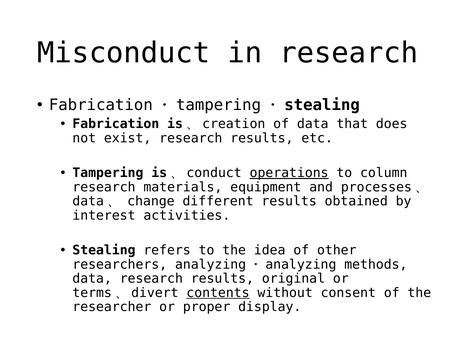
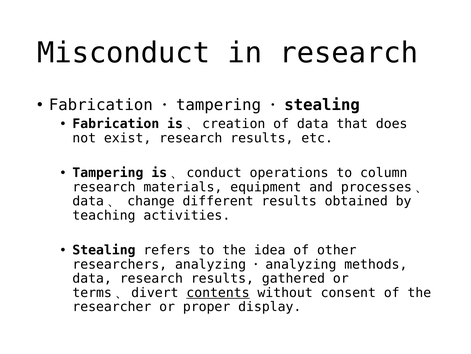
operations underline: present -> none
interest: interest -> teaching
original: original -> gathered
